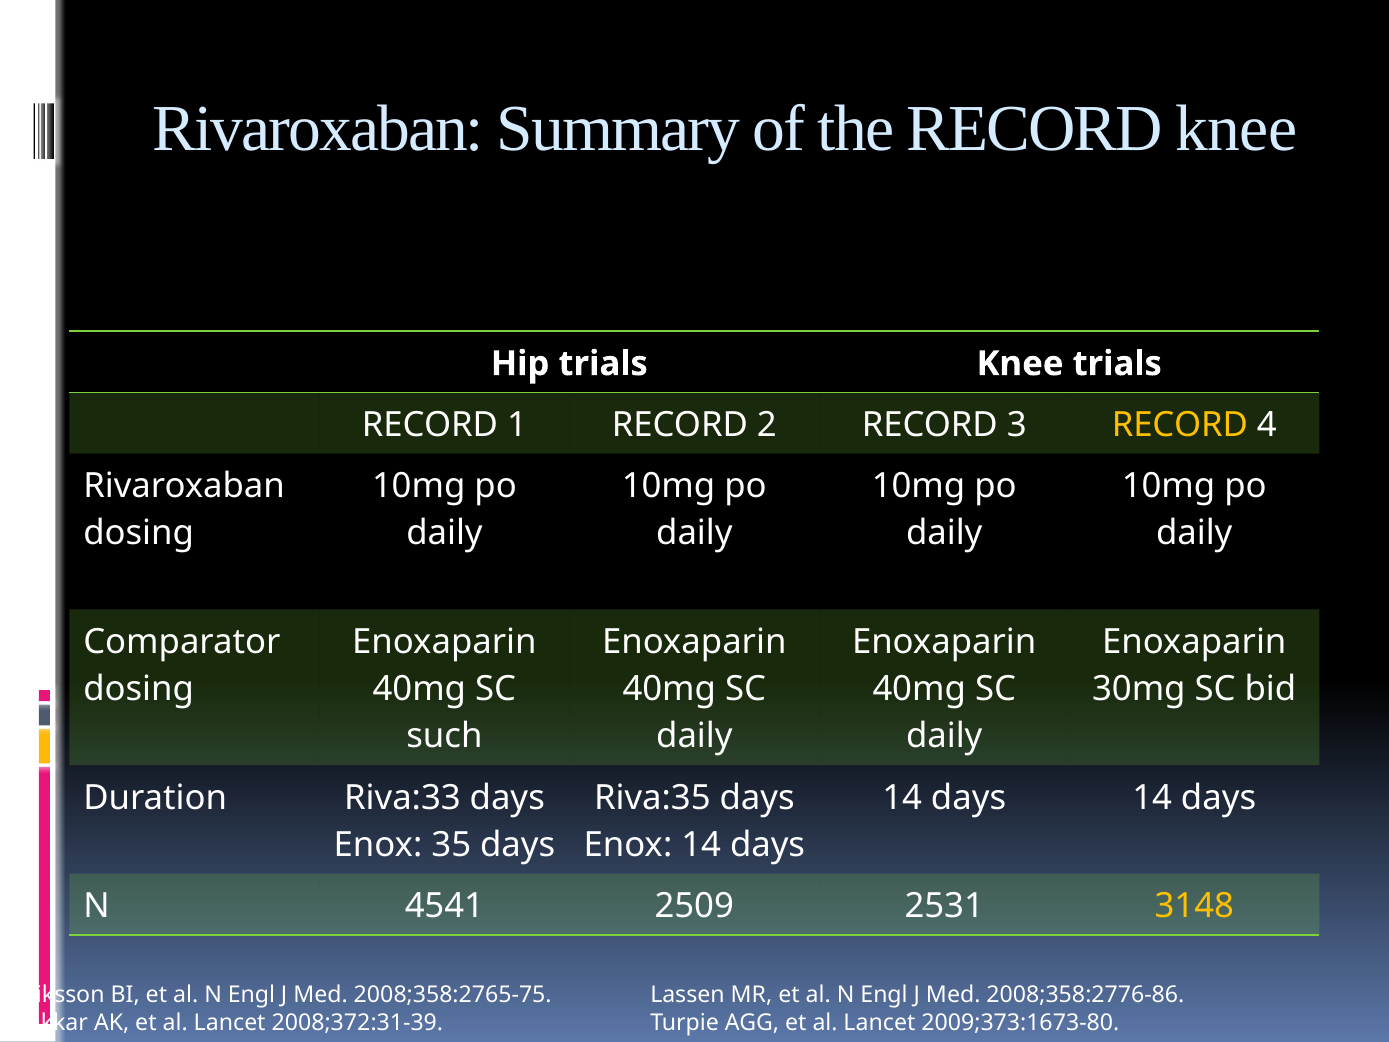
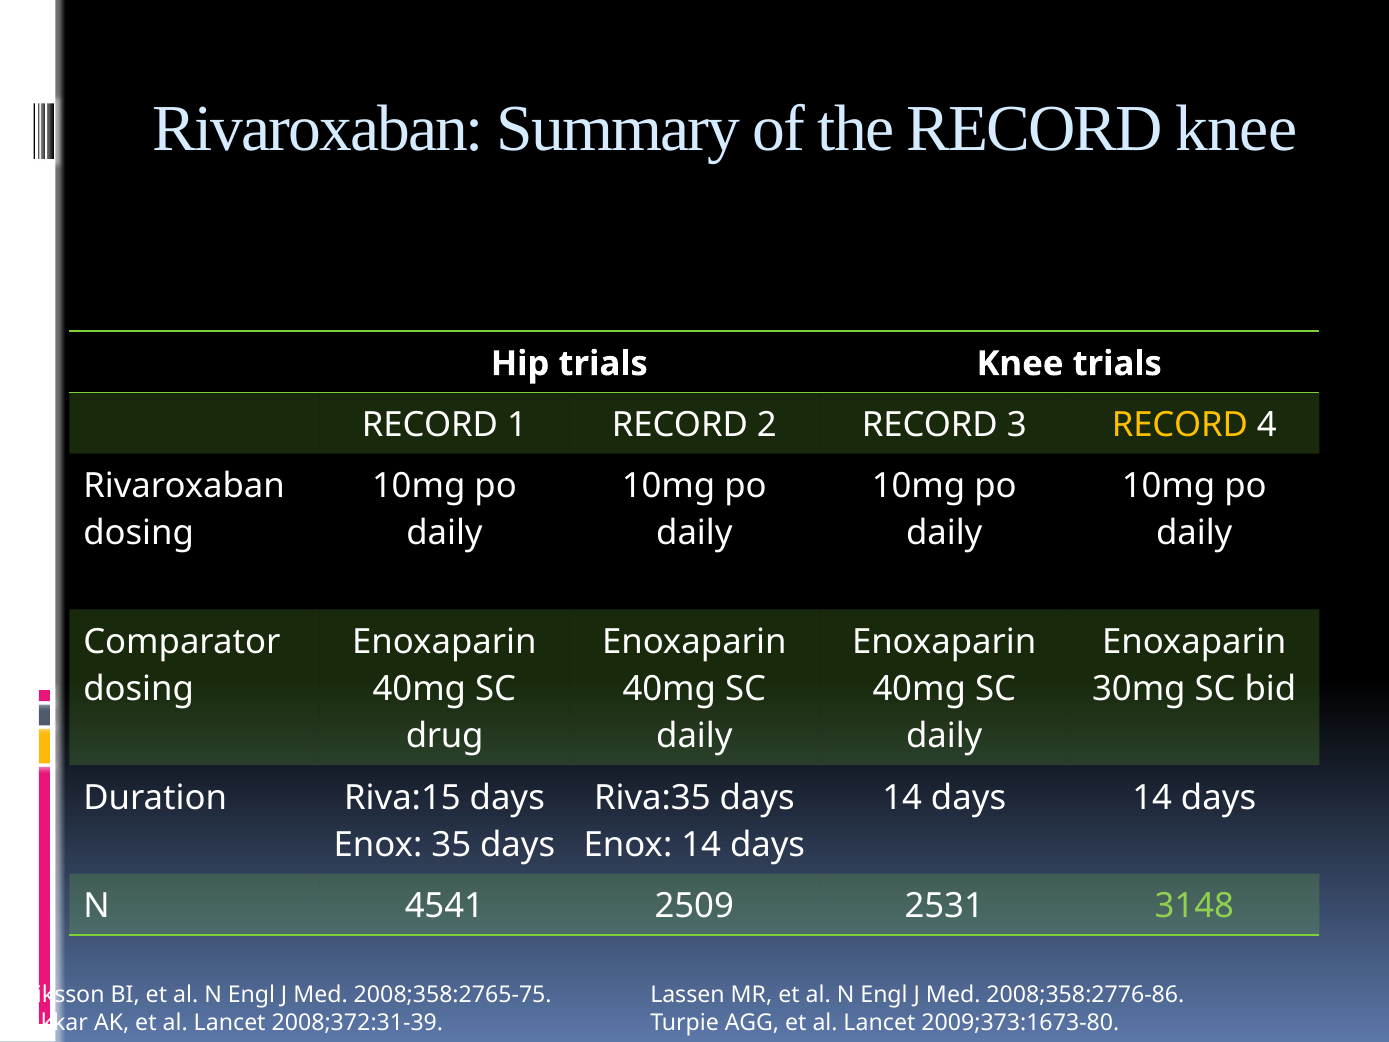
such: such -> drug
Riva:33: Riva:33 -> Riva:15
3148 colour: yellow -> light green
